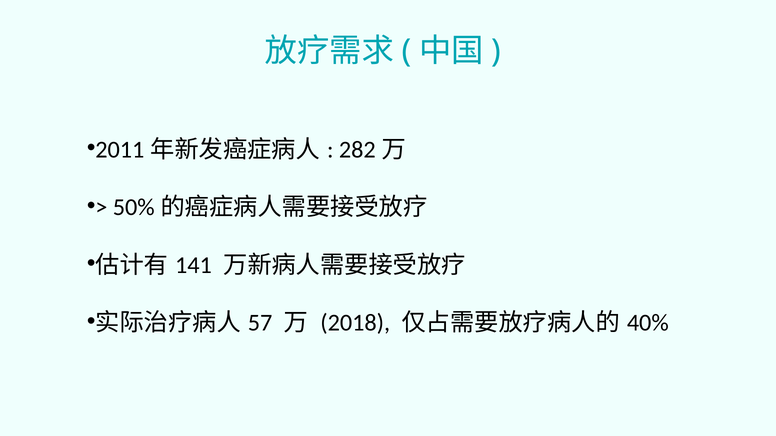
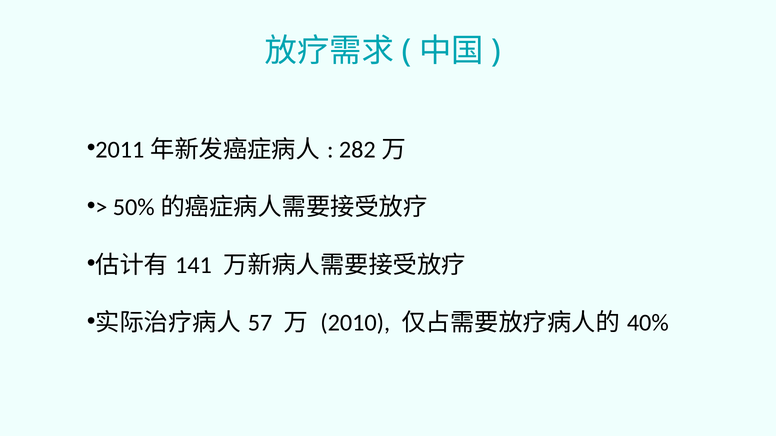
2018: 2018 -> 2010
